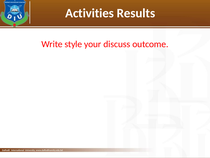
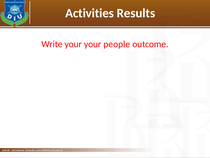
Write style: style -> your
discuss: discuss -> people
